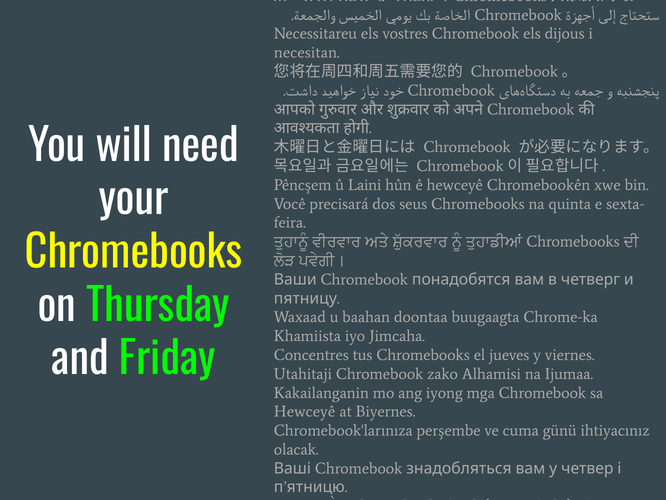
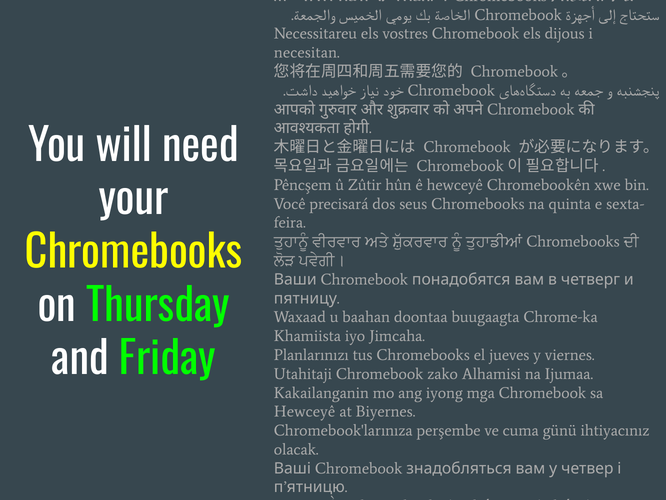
Laini: Laini -> Zûtir
Concentres: Concentres -> Planlarınızı
